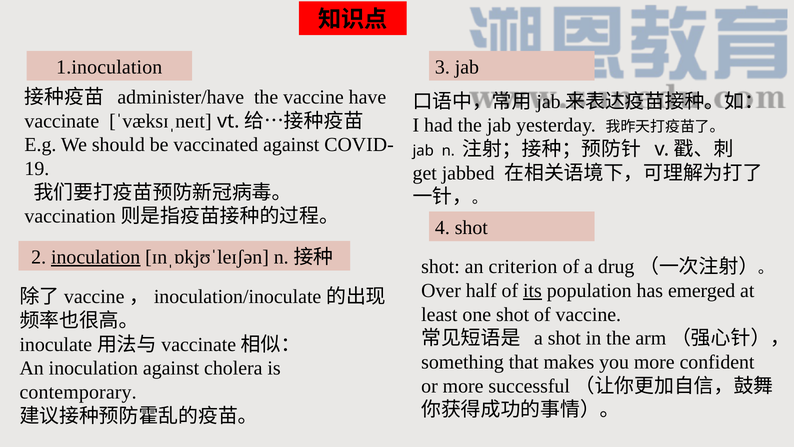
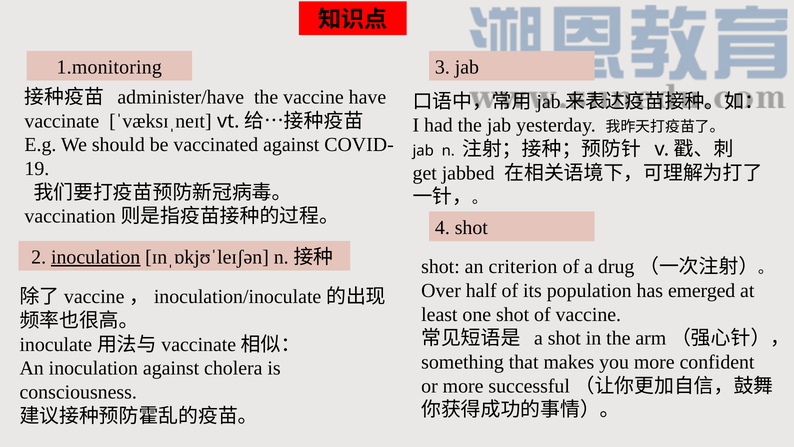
1.inoculation: 1.inoculation -> 1.monitoring
its underline: present -> none
contemporary: contemporary -> consciousness
